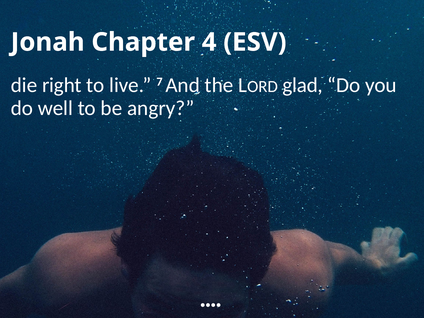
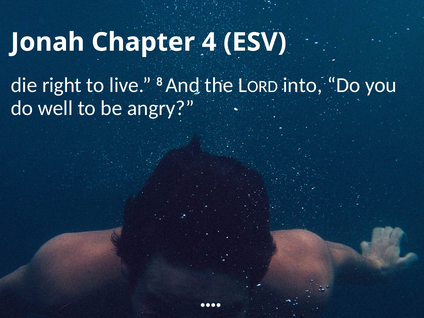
7: 7 -> 8
glad: glad -> into
